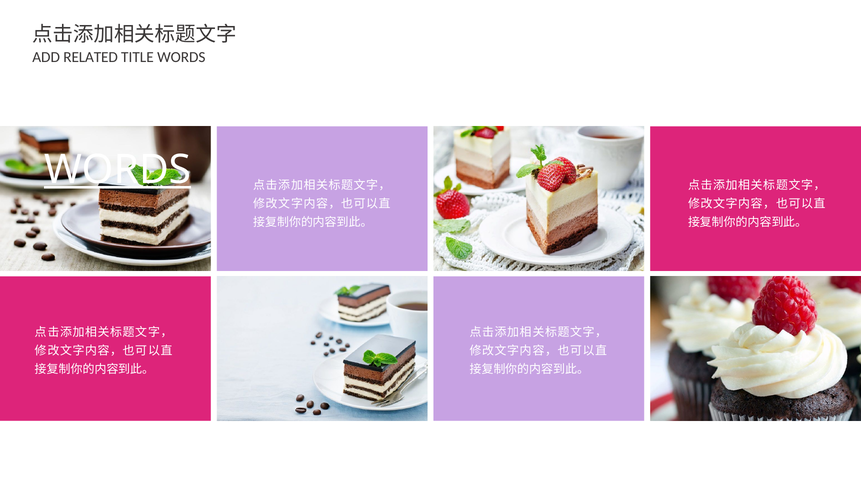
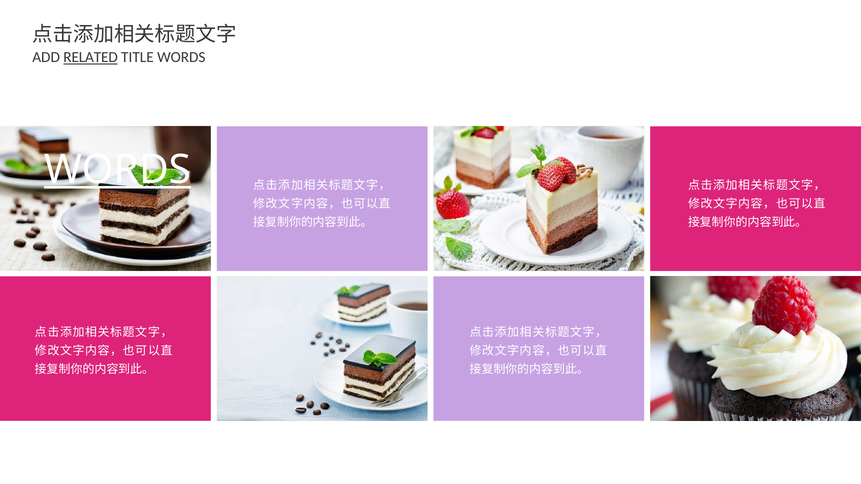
RELATED at (91, 57) underline: none -> present
